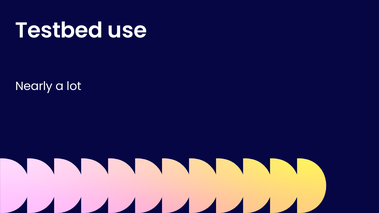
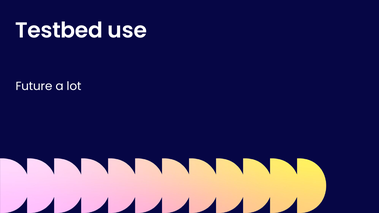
Nearly: Nearly -> Future
